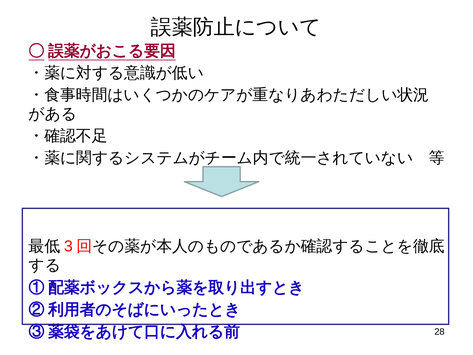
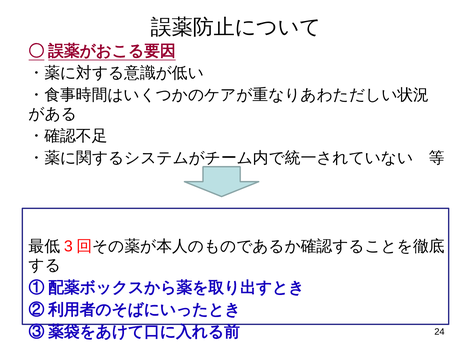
28: 28 -> 24
